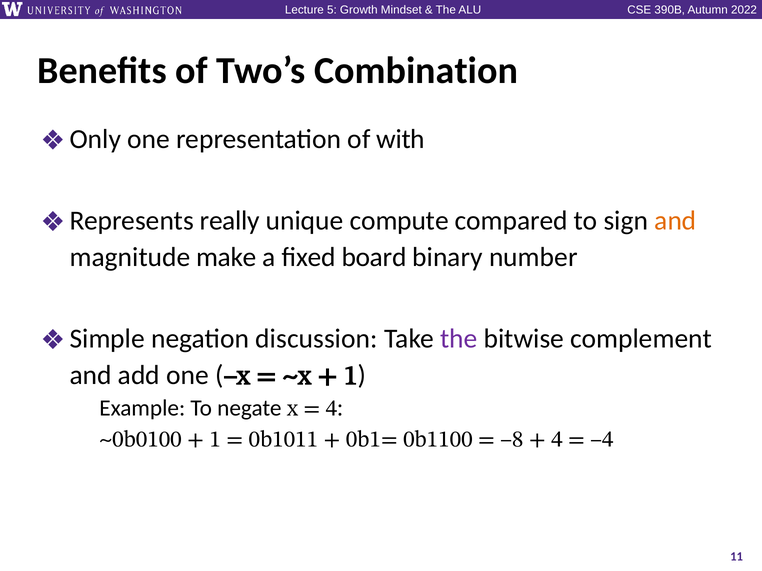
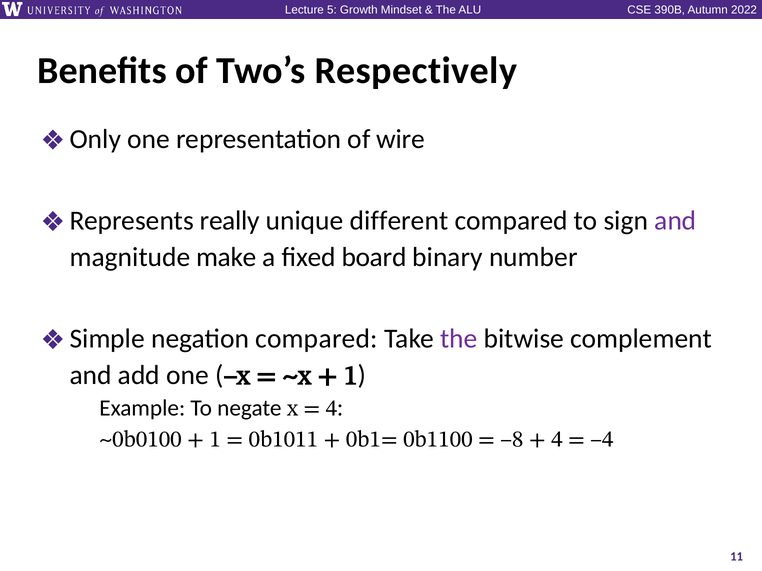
Combination: Combination -> Respectively
with: with -> wire
compute: compute -> different
and at (675, 221) colour: orange -> purple
negation discussion: discussion -> compared
